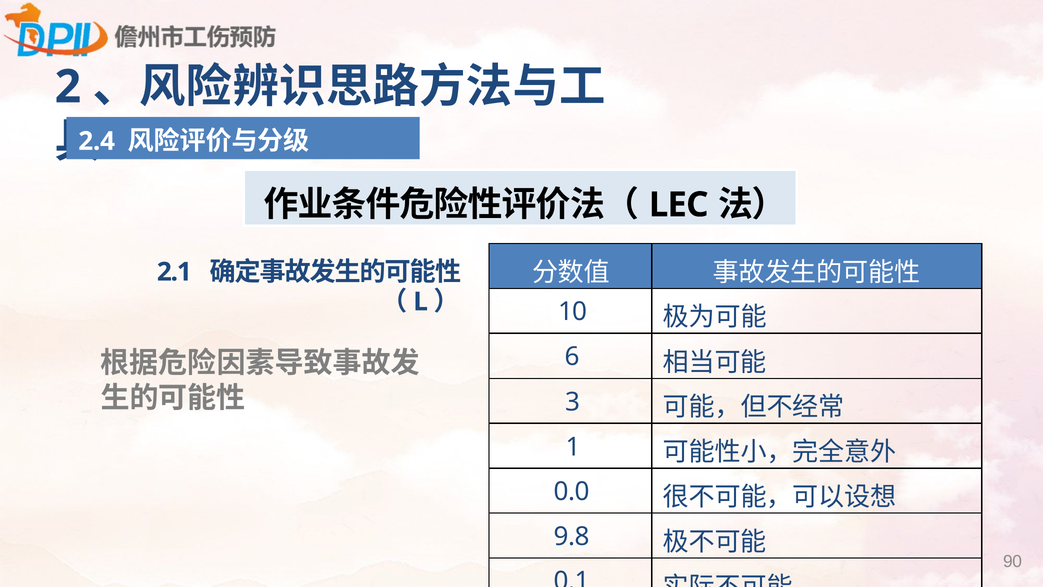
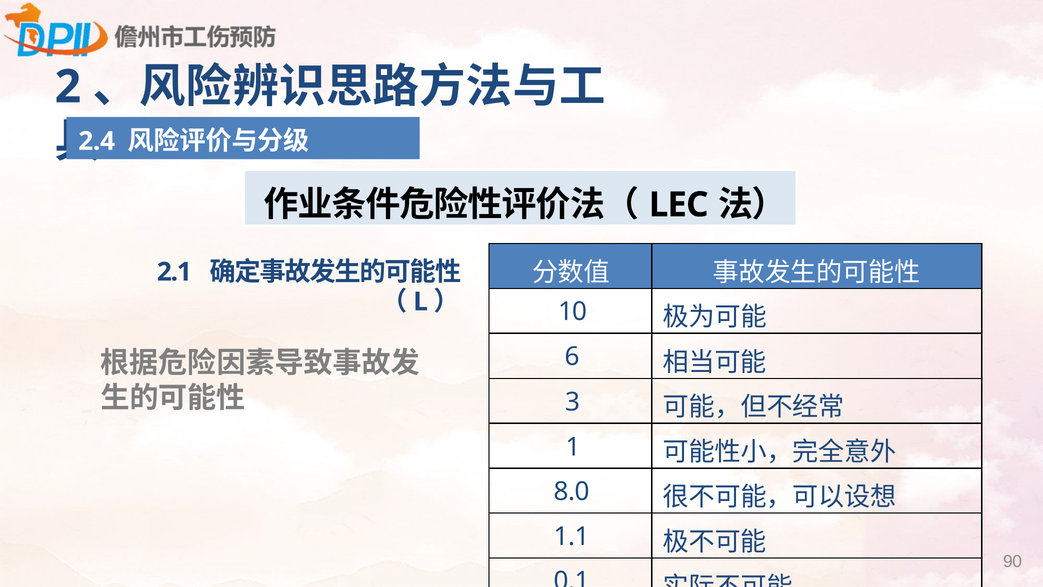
0.0: 0.0 -> 8.0
9.8: 9.8 -> 1.1
